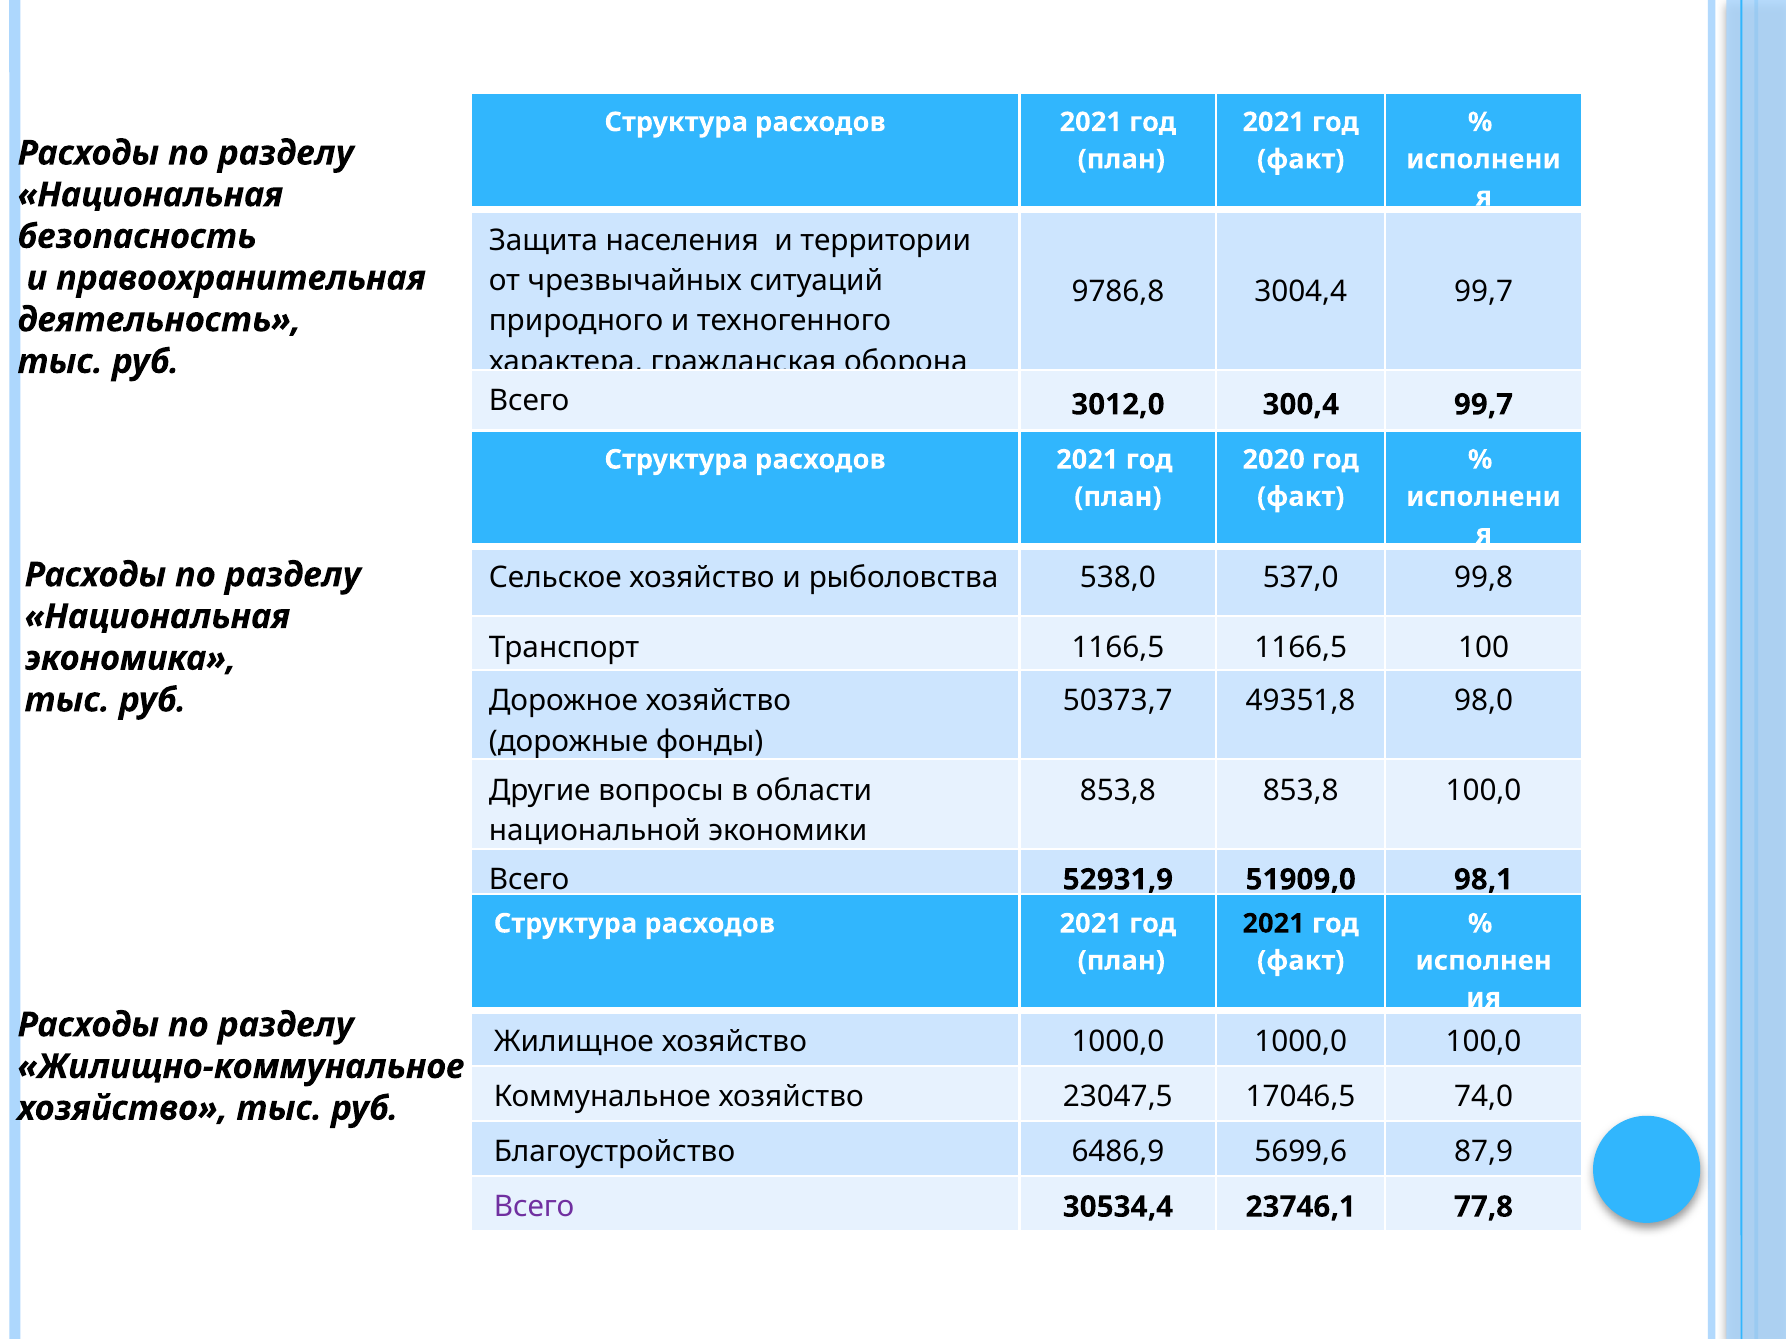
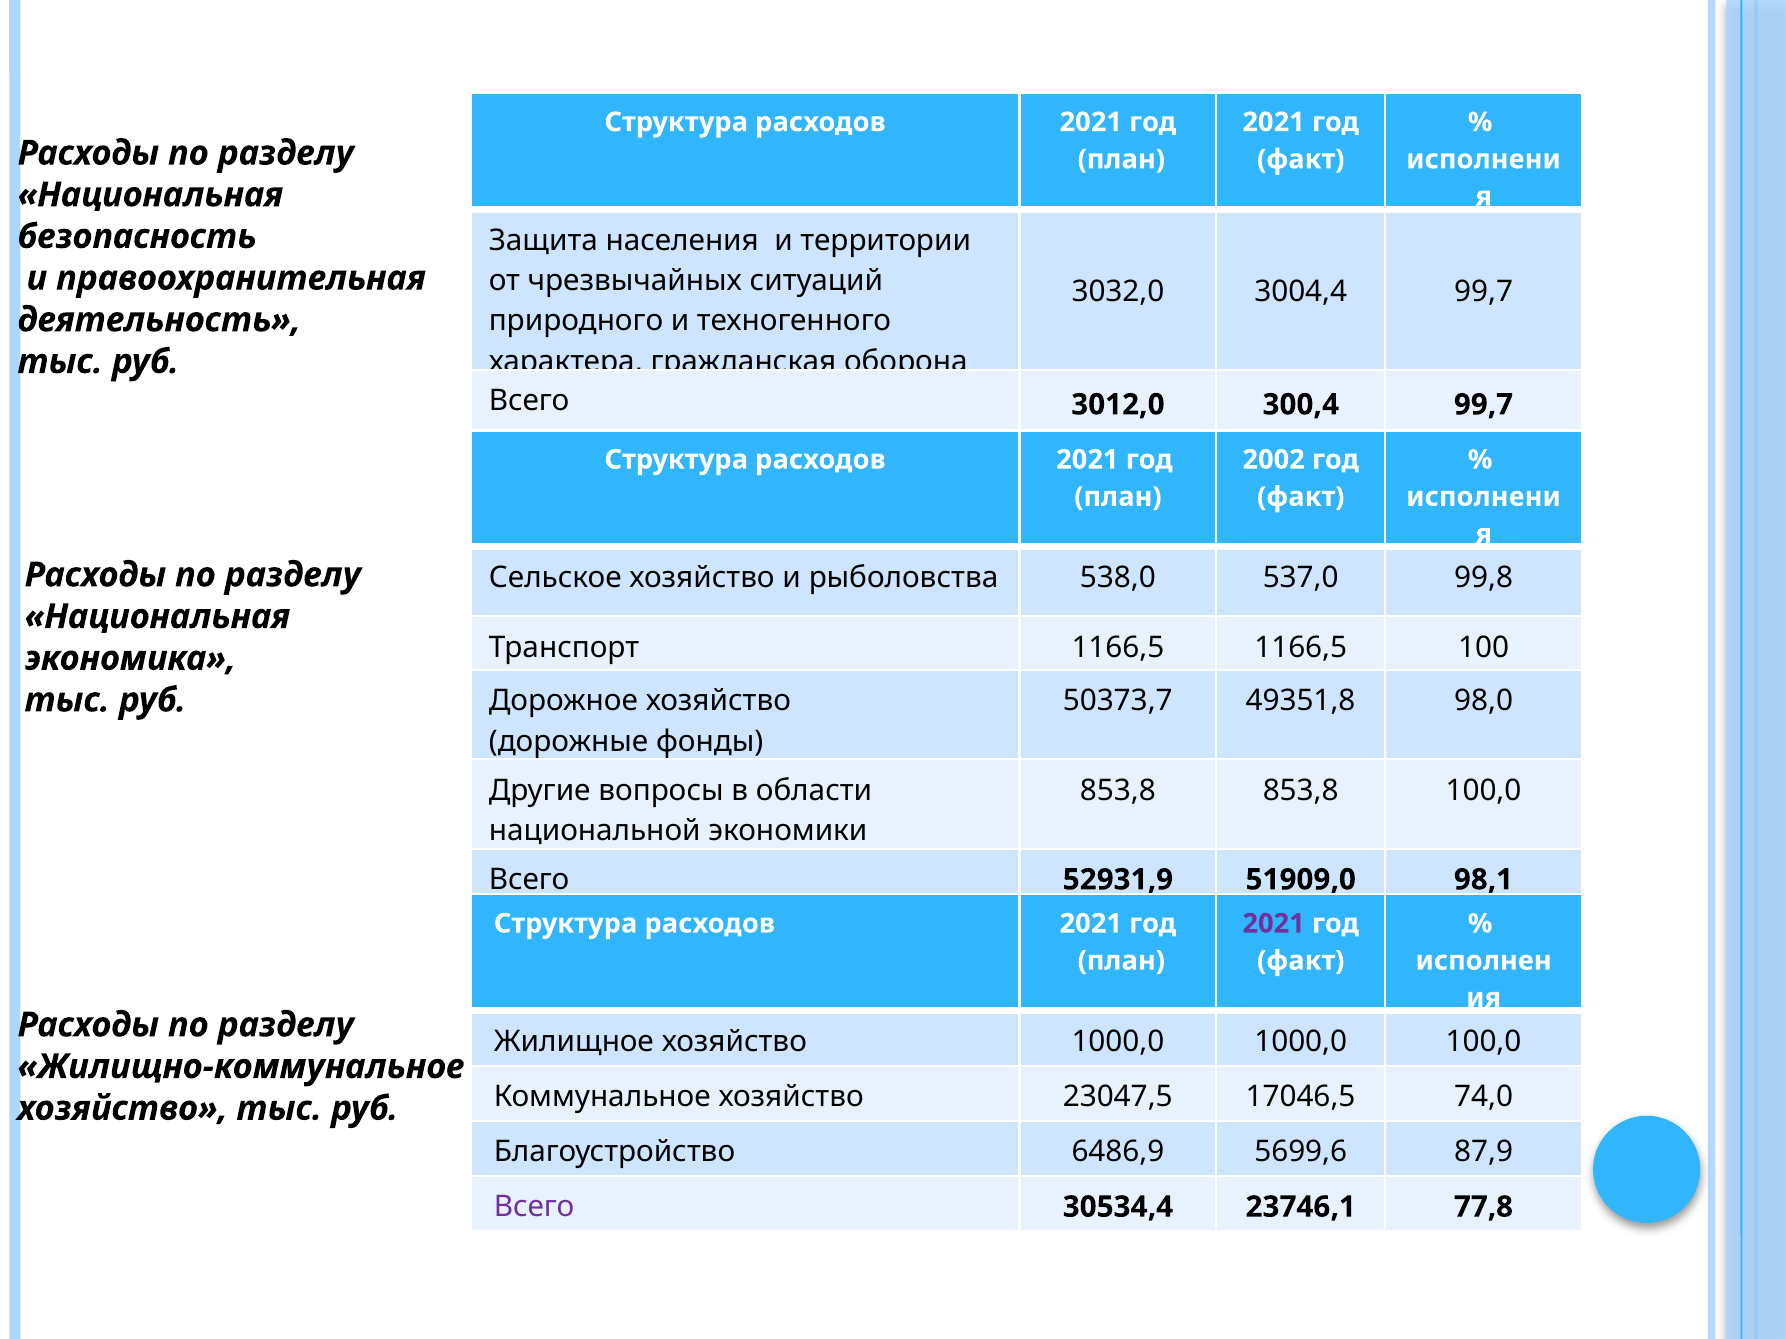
9786,8: 9786,8 -> 3032,0
2020: 2020 -> 2002
2021 at (1274, 924) colour: black -> purple
